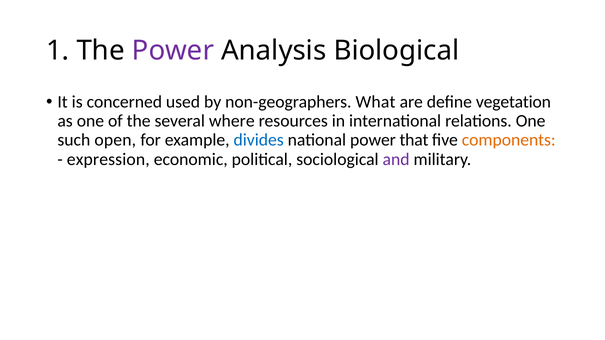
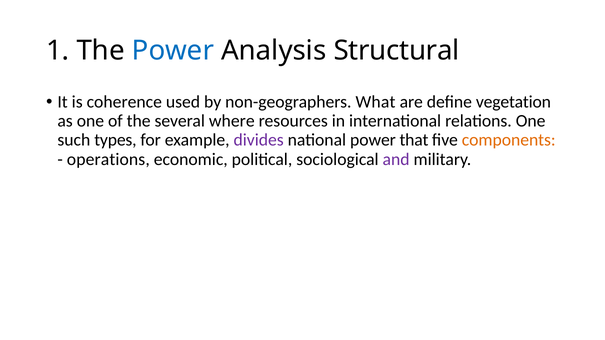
Power at (173, 51) colour: purple -> blue
Biological: Biological -> Structural
concerned: concerned -> coherence
open: open -> types
divides colour: blue -> purple
expression: expression -> operations
